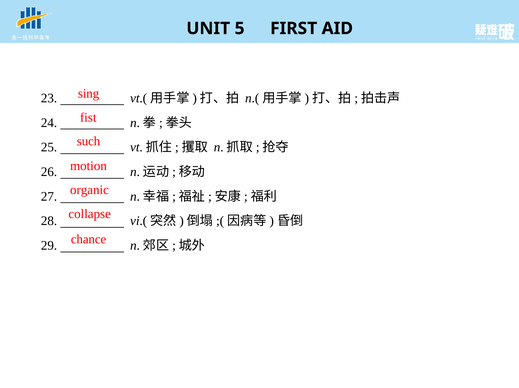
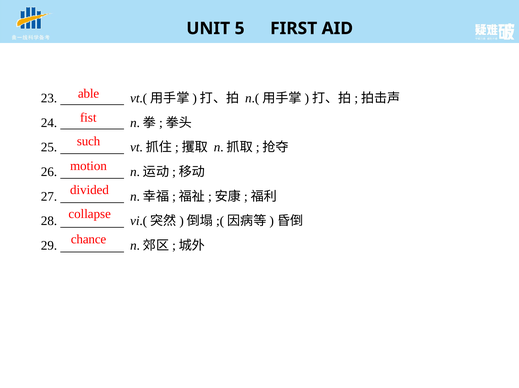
sing: sing -> able
organic: organic -> divided
